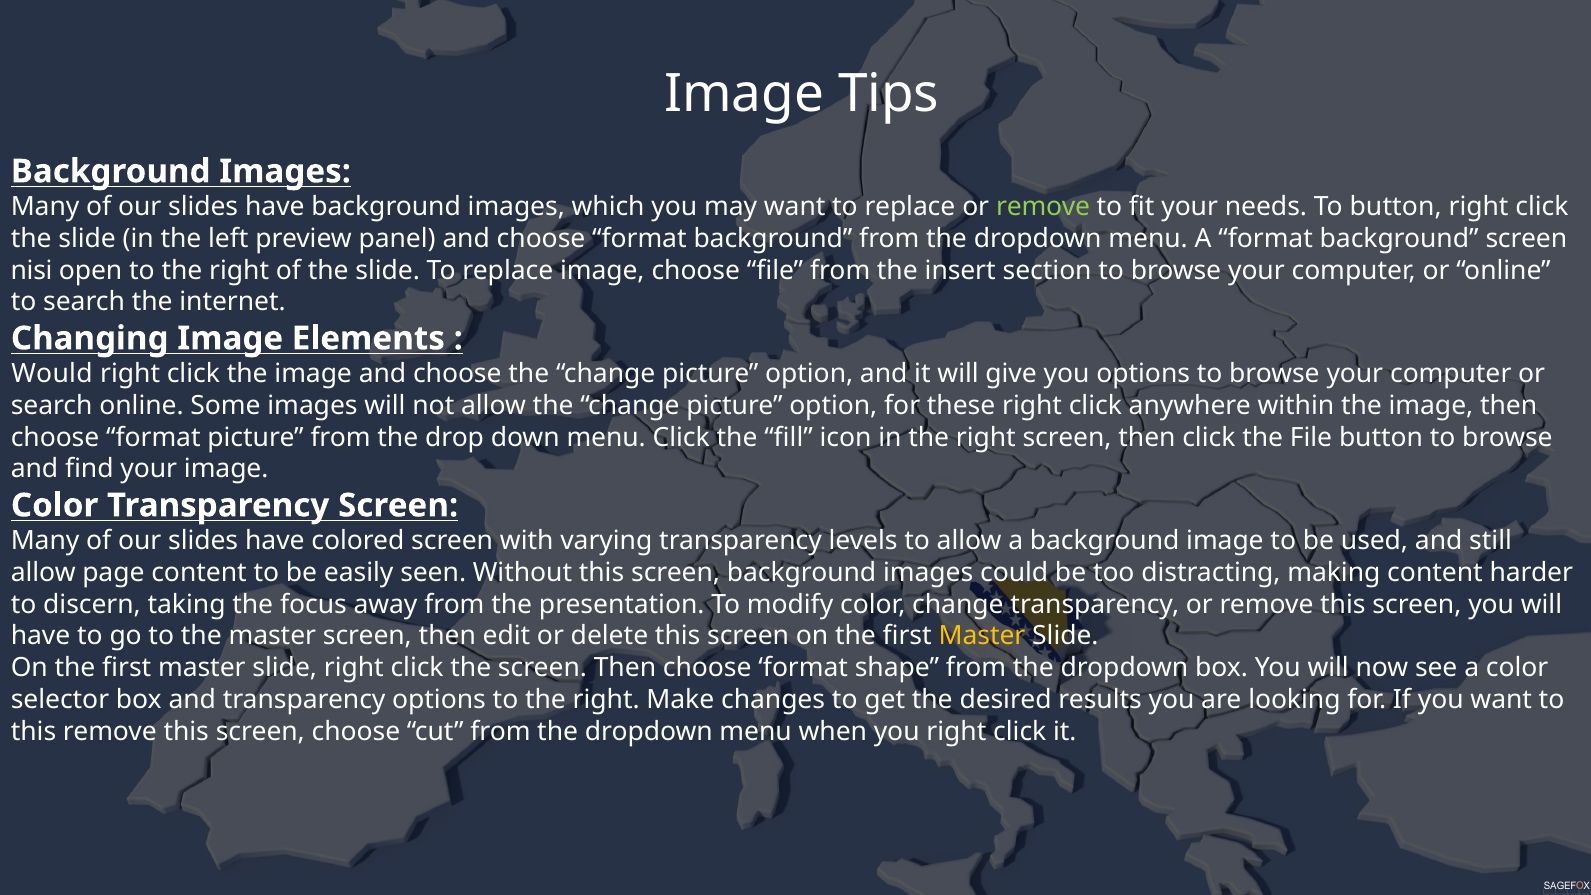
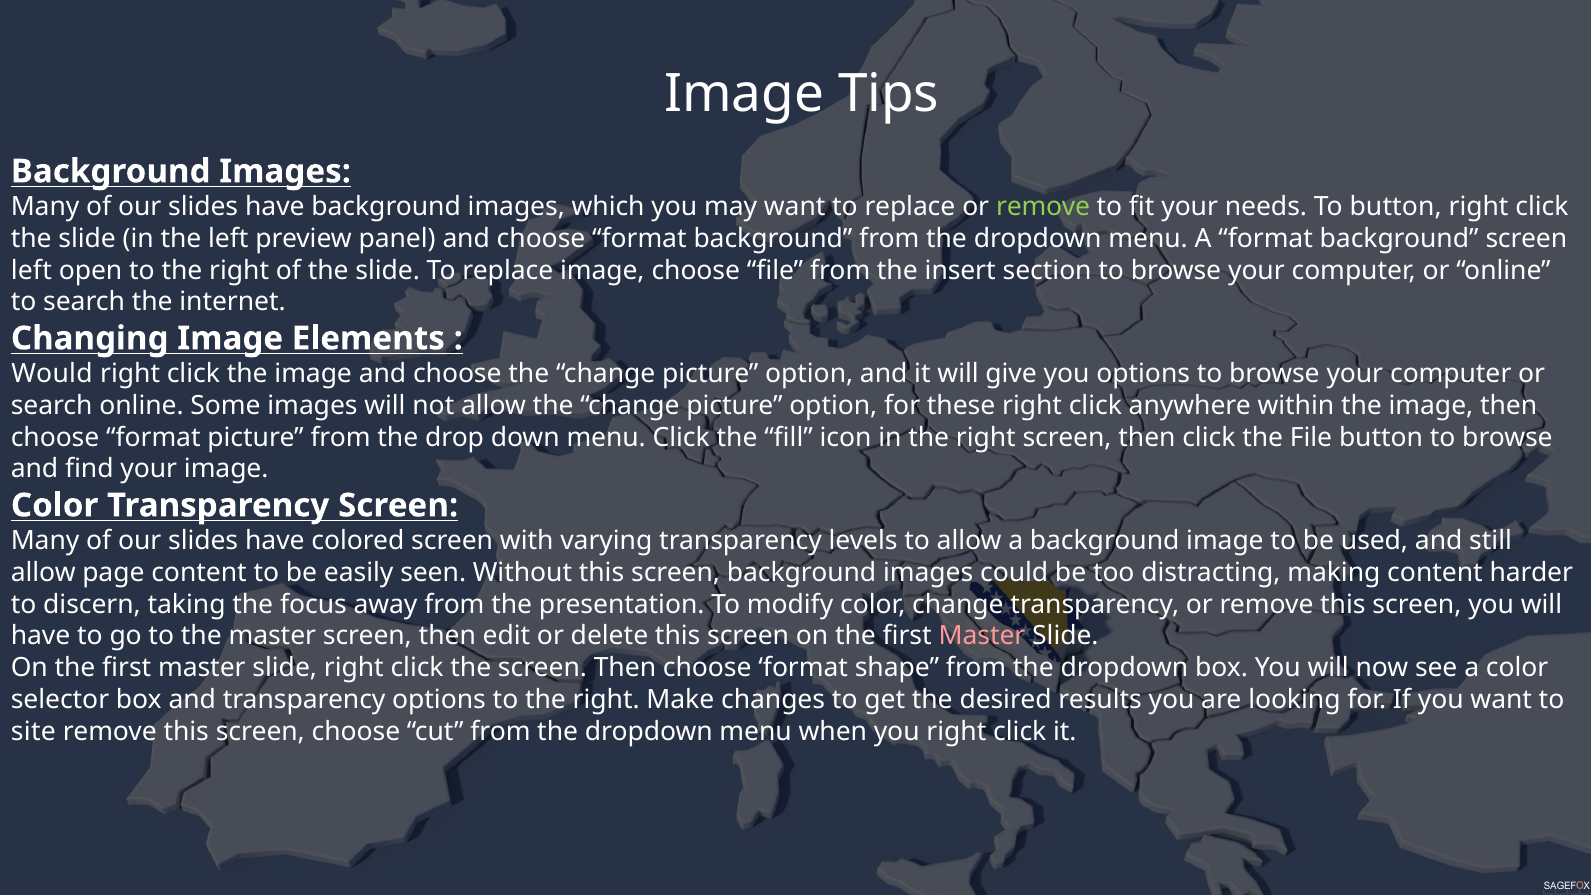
nisi at (32, 270): nisi -> left
Master at (982, 636) colour: yellow -> pink
this at (34, 732): this -> site
